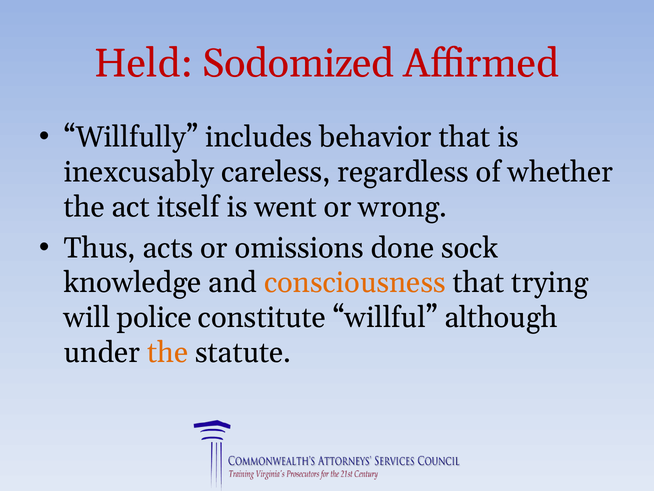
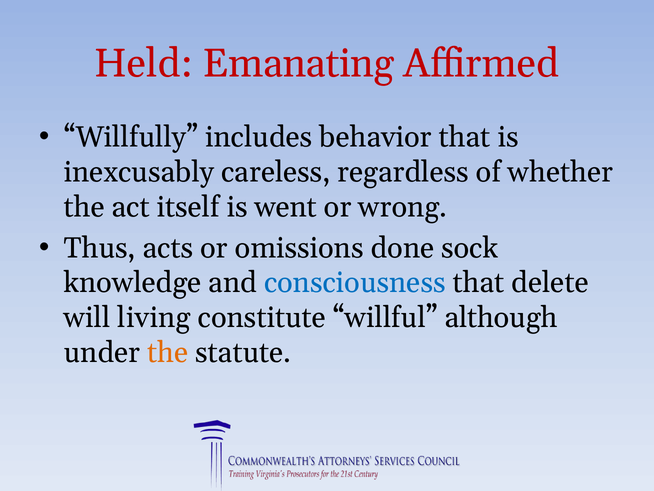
Sodomized: Sodomized -> Emanating
consciousness colour: orange -> blue
trying: trying -> delete
police: police -> living
